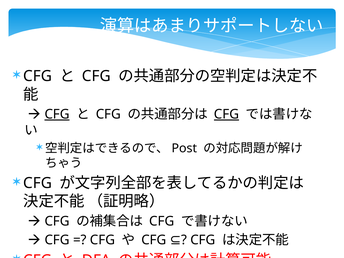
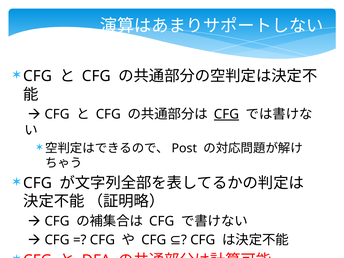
CFG at (57, 114) underline: present -> none
